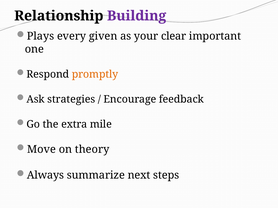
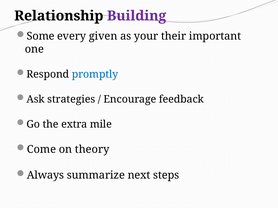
Plays: Plays -> Some
clear: clear -> their
promptly colour: orange -> blue
Move: Move -> Come
